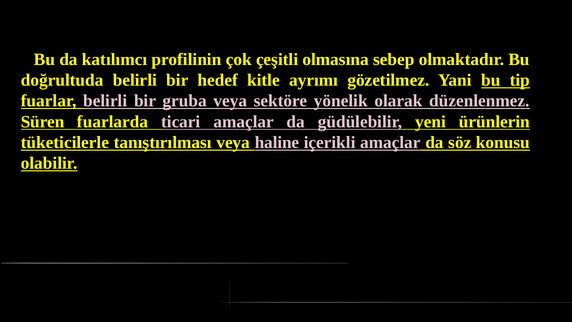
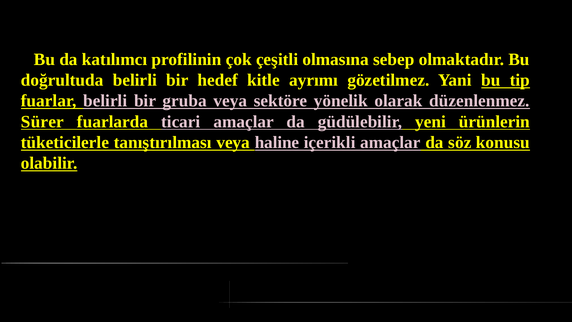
Süren: Süren -> Sürer
